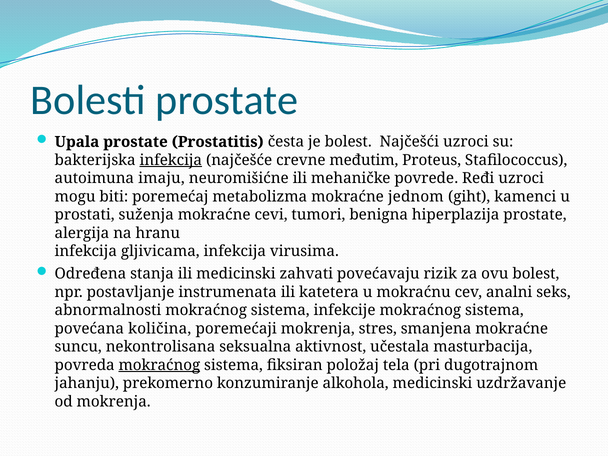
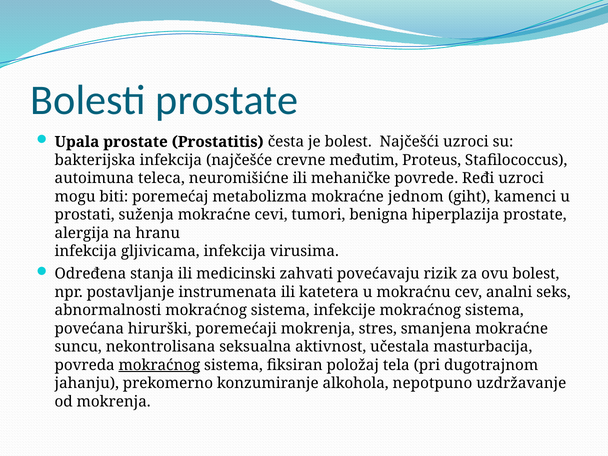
infekcija at (171, 160) underline: present -> none
imaju: imaju -> teleca
količina: količina -> hirurški
alkohola medicinski: medicinski -> nepotpuno
